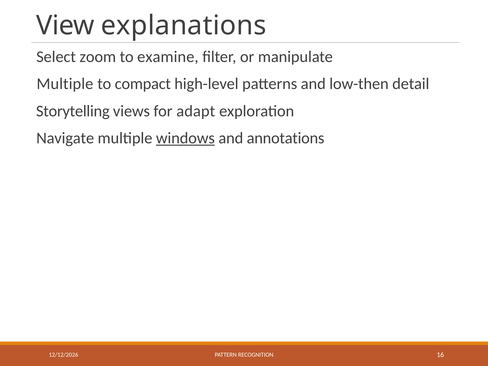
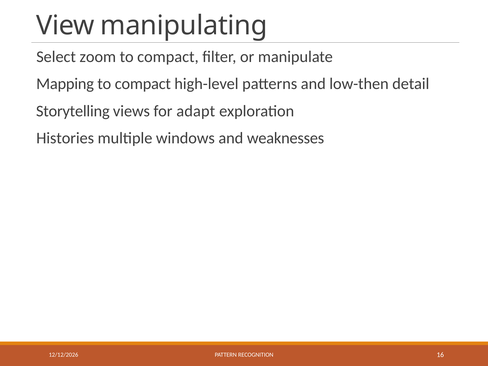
explanations: explanations -> manipulating
examine at (168, 57): examine -> compact
Multiple at (65, 84): Multiple -> Mapping
Navigate: Navigate -> Histories
windows underline: present -> none
annotations: annotations -> weaknesses
